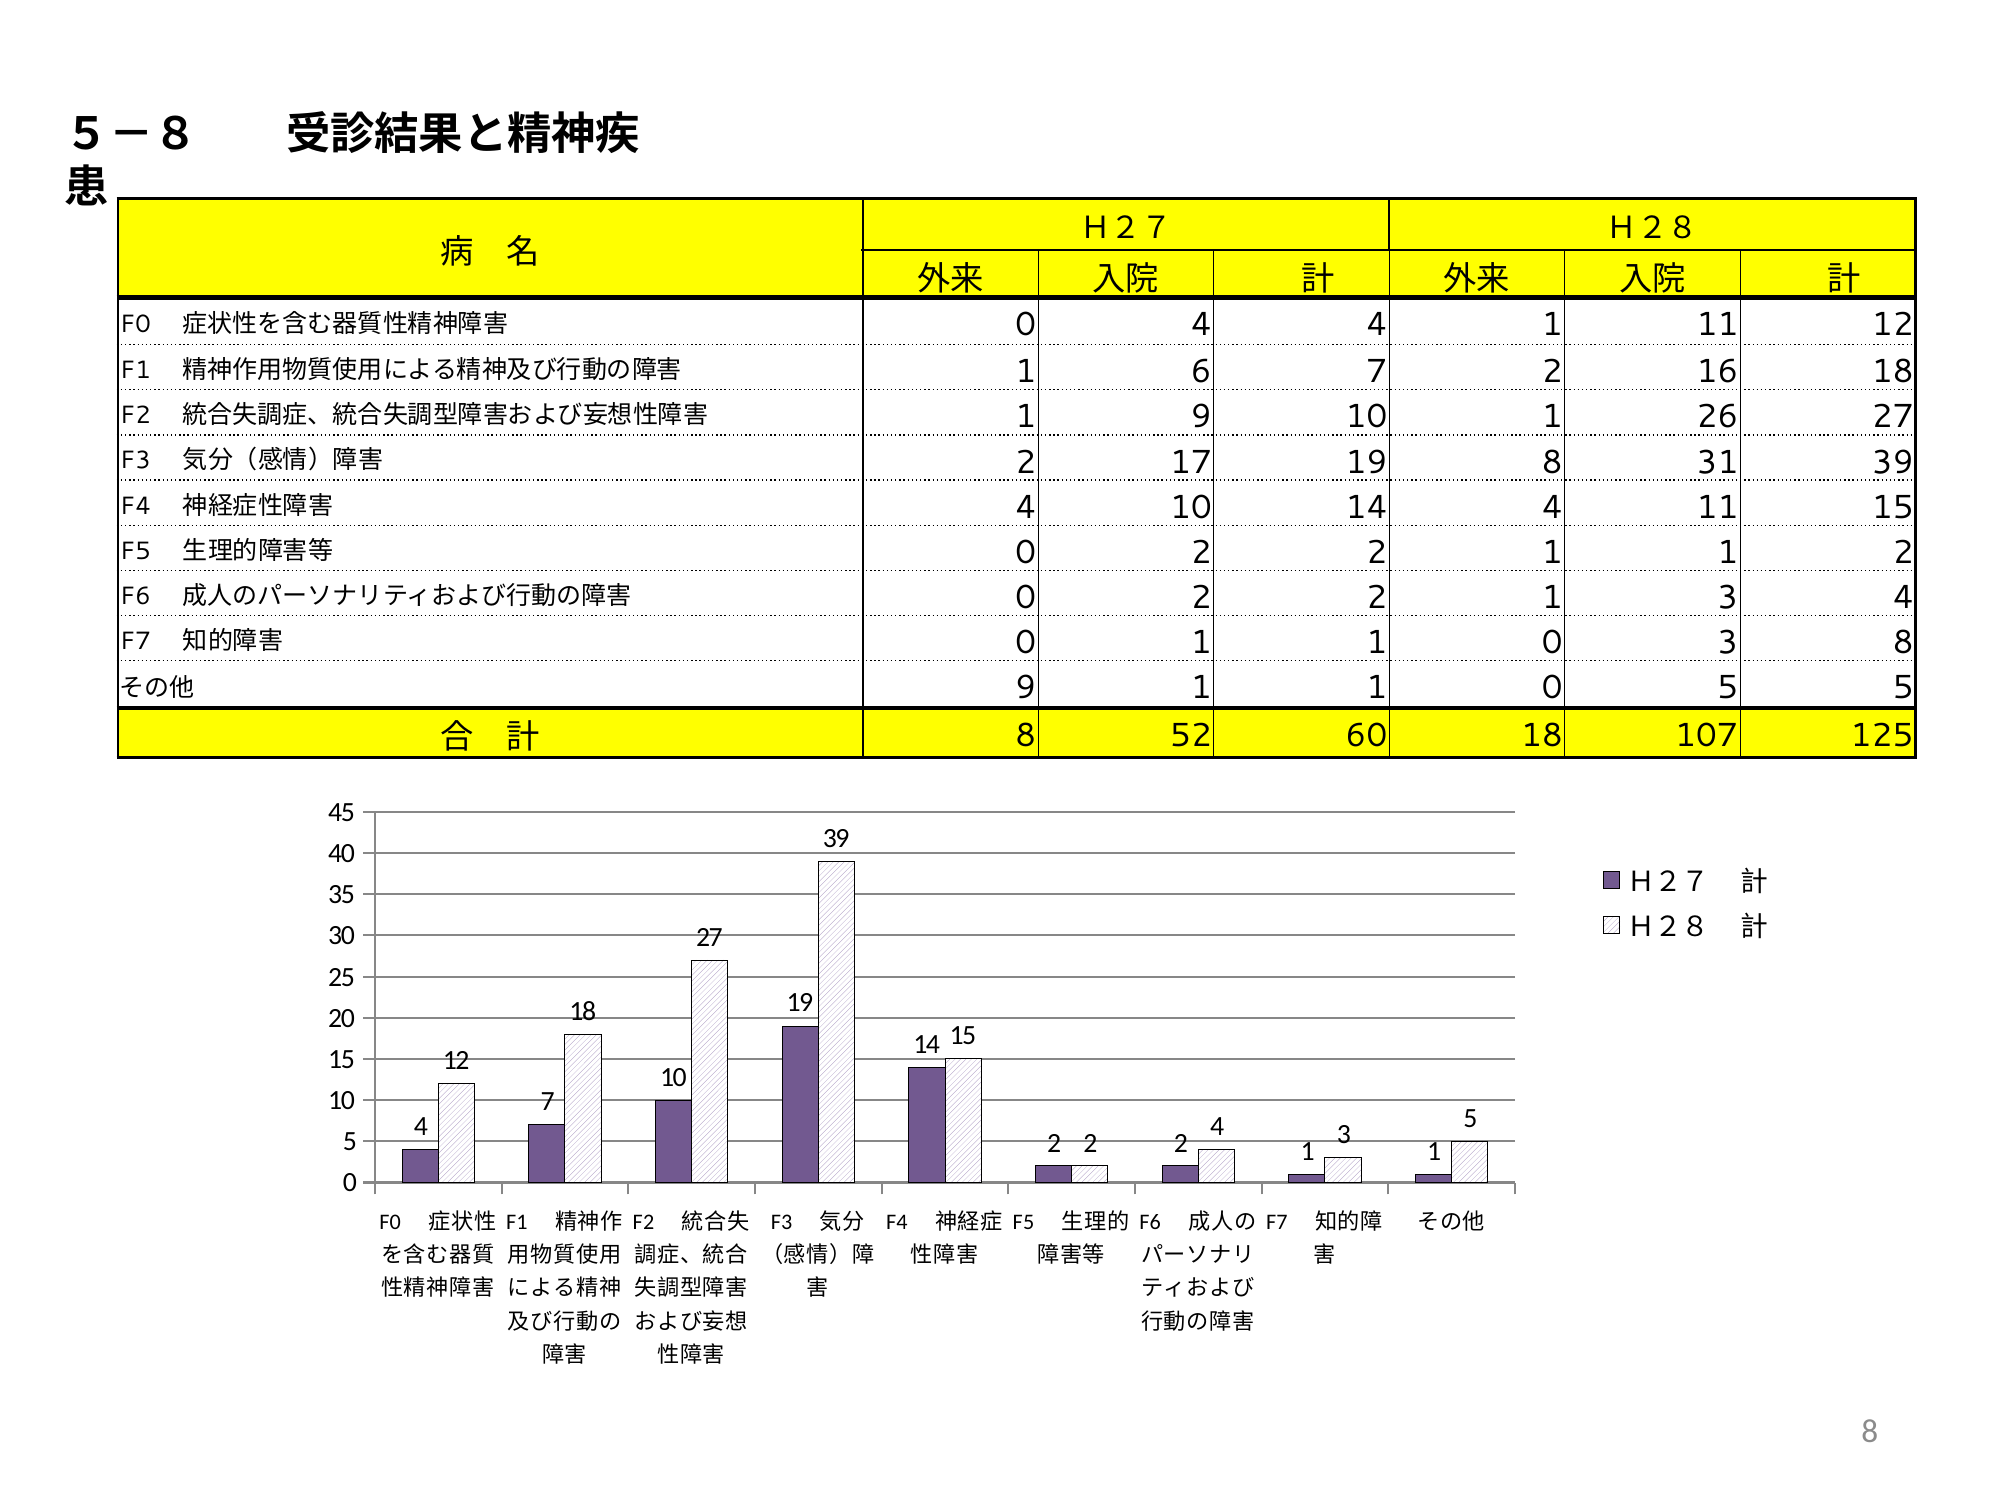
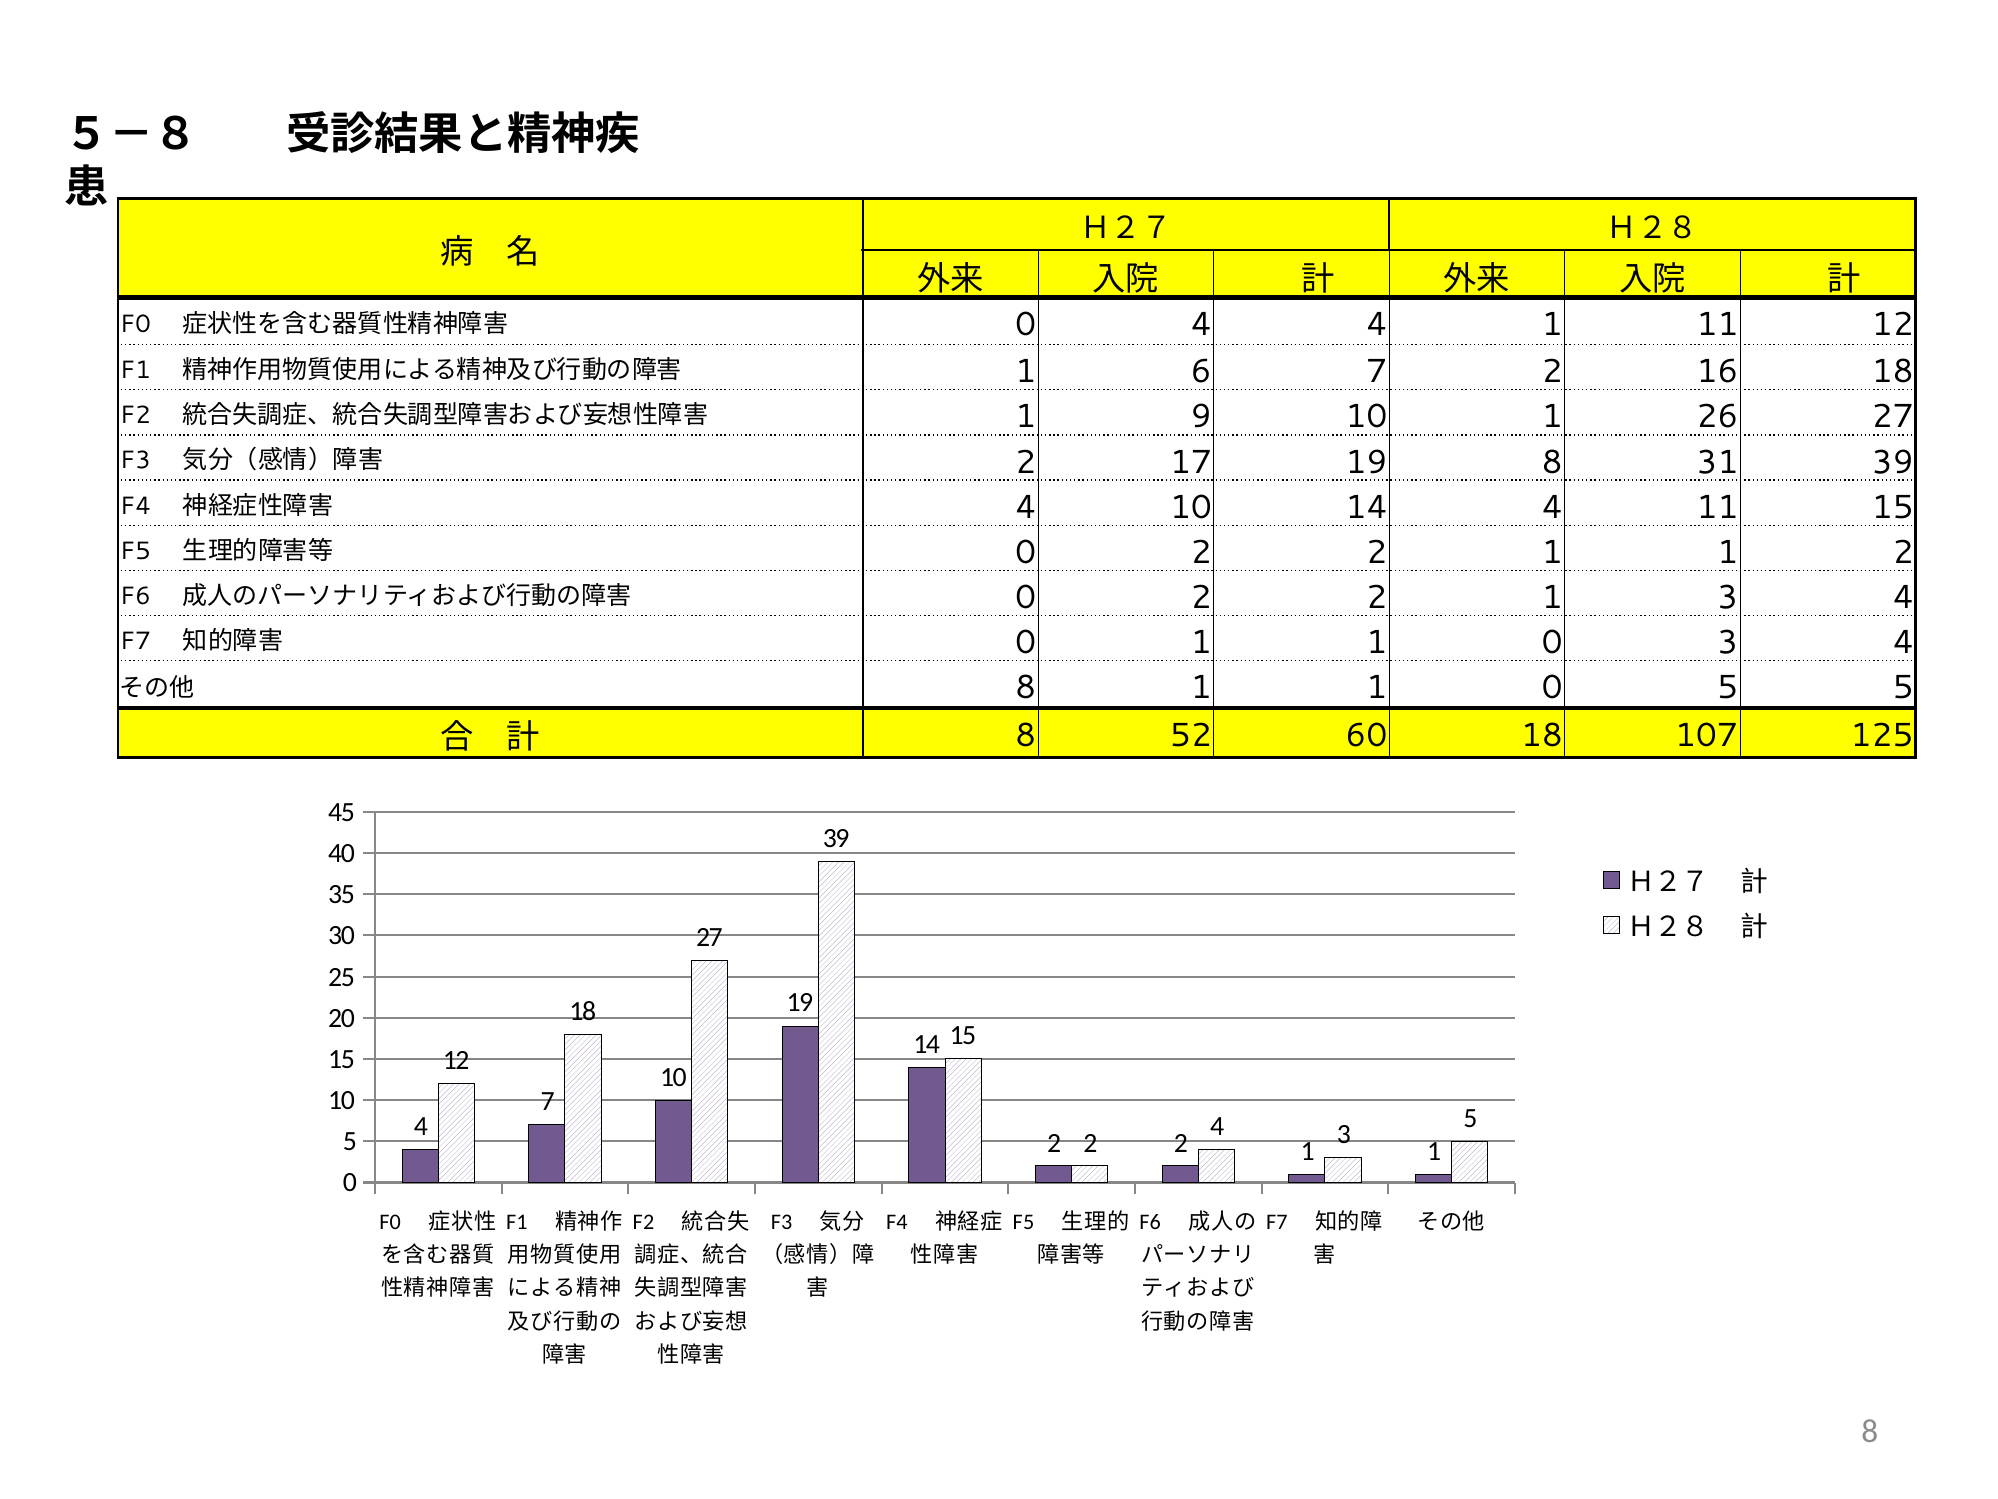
0 3 8: 8 -> 4
9 at (1026, 688): 9 -> 8
